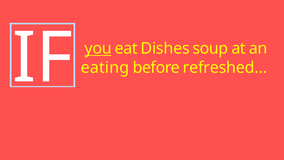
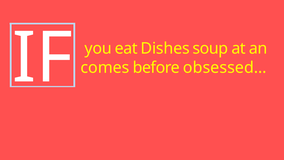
you at (98, 48) underline: present -> none
eating: eating -> comes
refreshed…: refreshed… -> obsessed…
